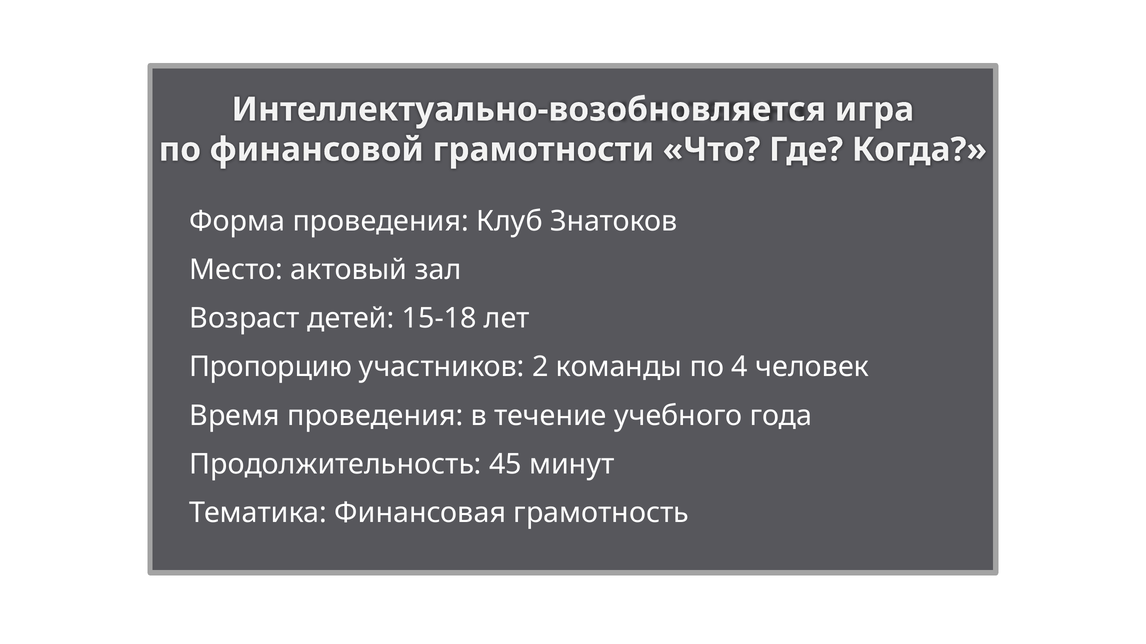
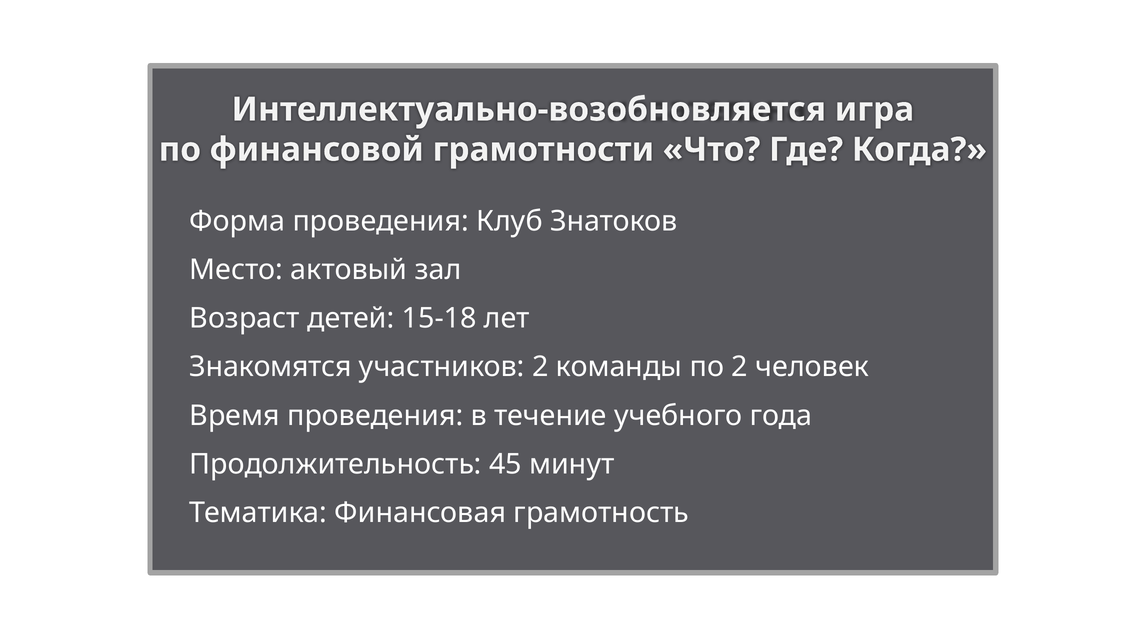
Пропорцию: Пропорцию -> Знакомятся
по 4: 4 -> 2
